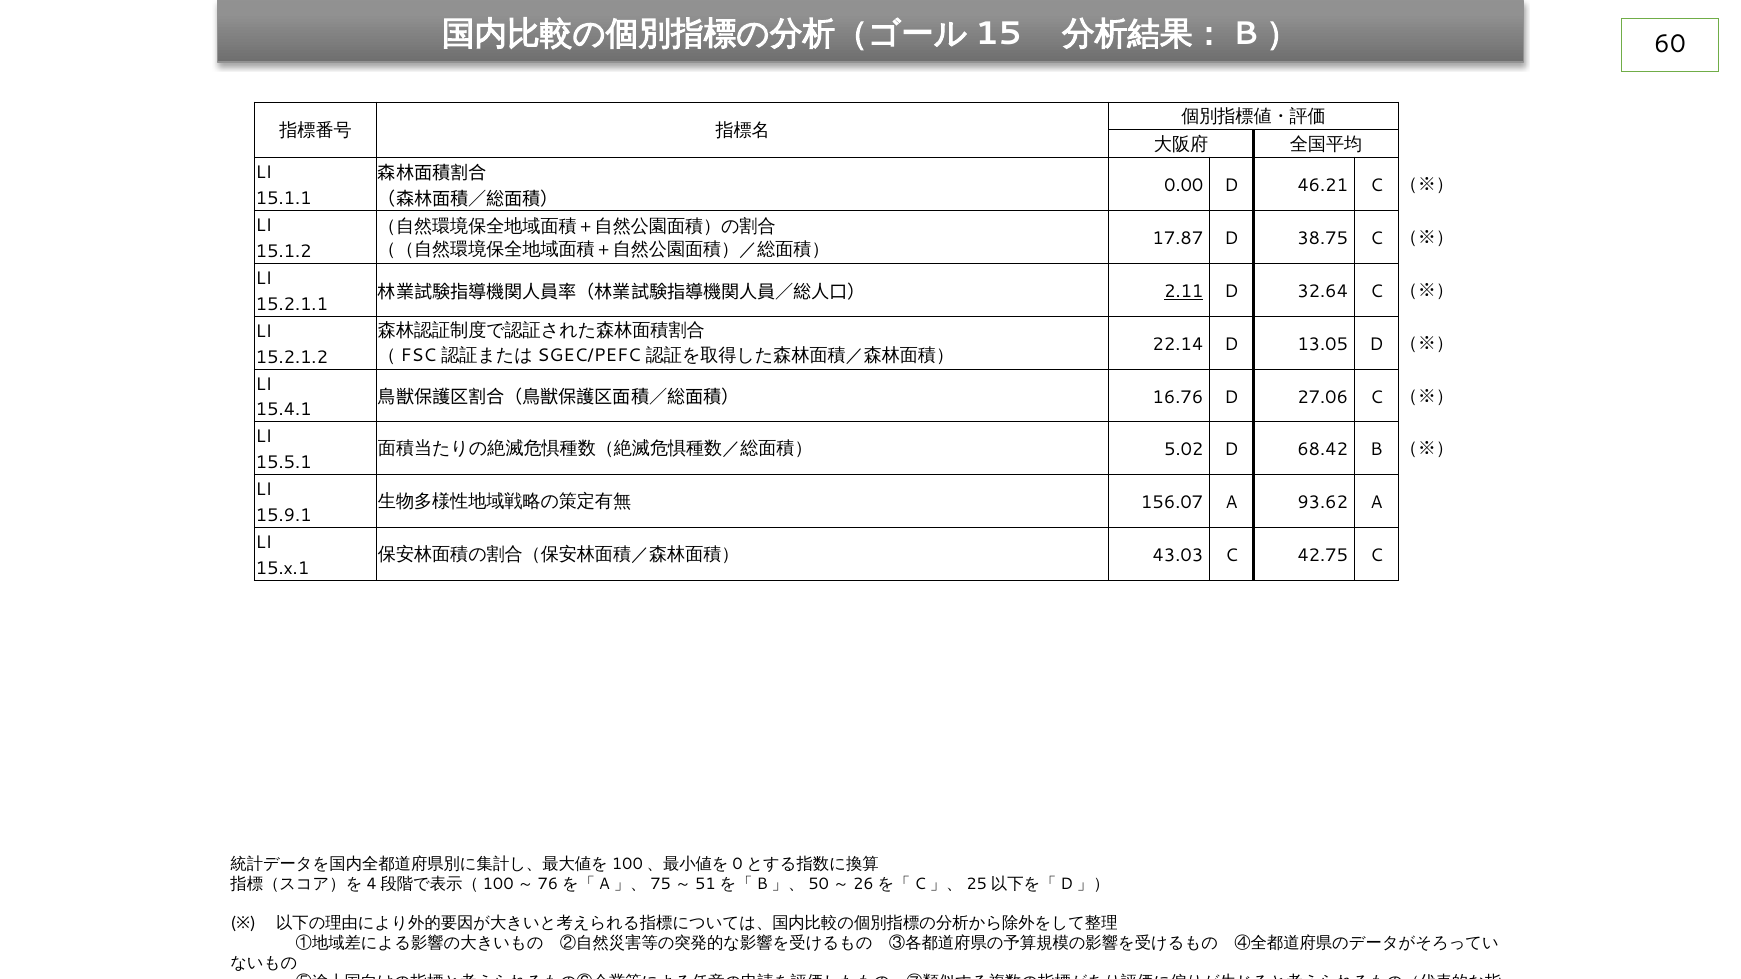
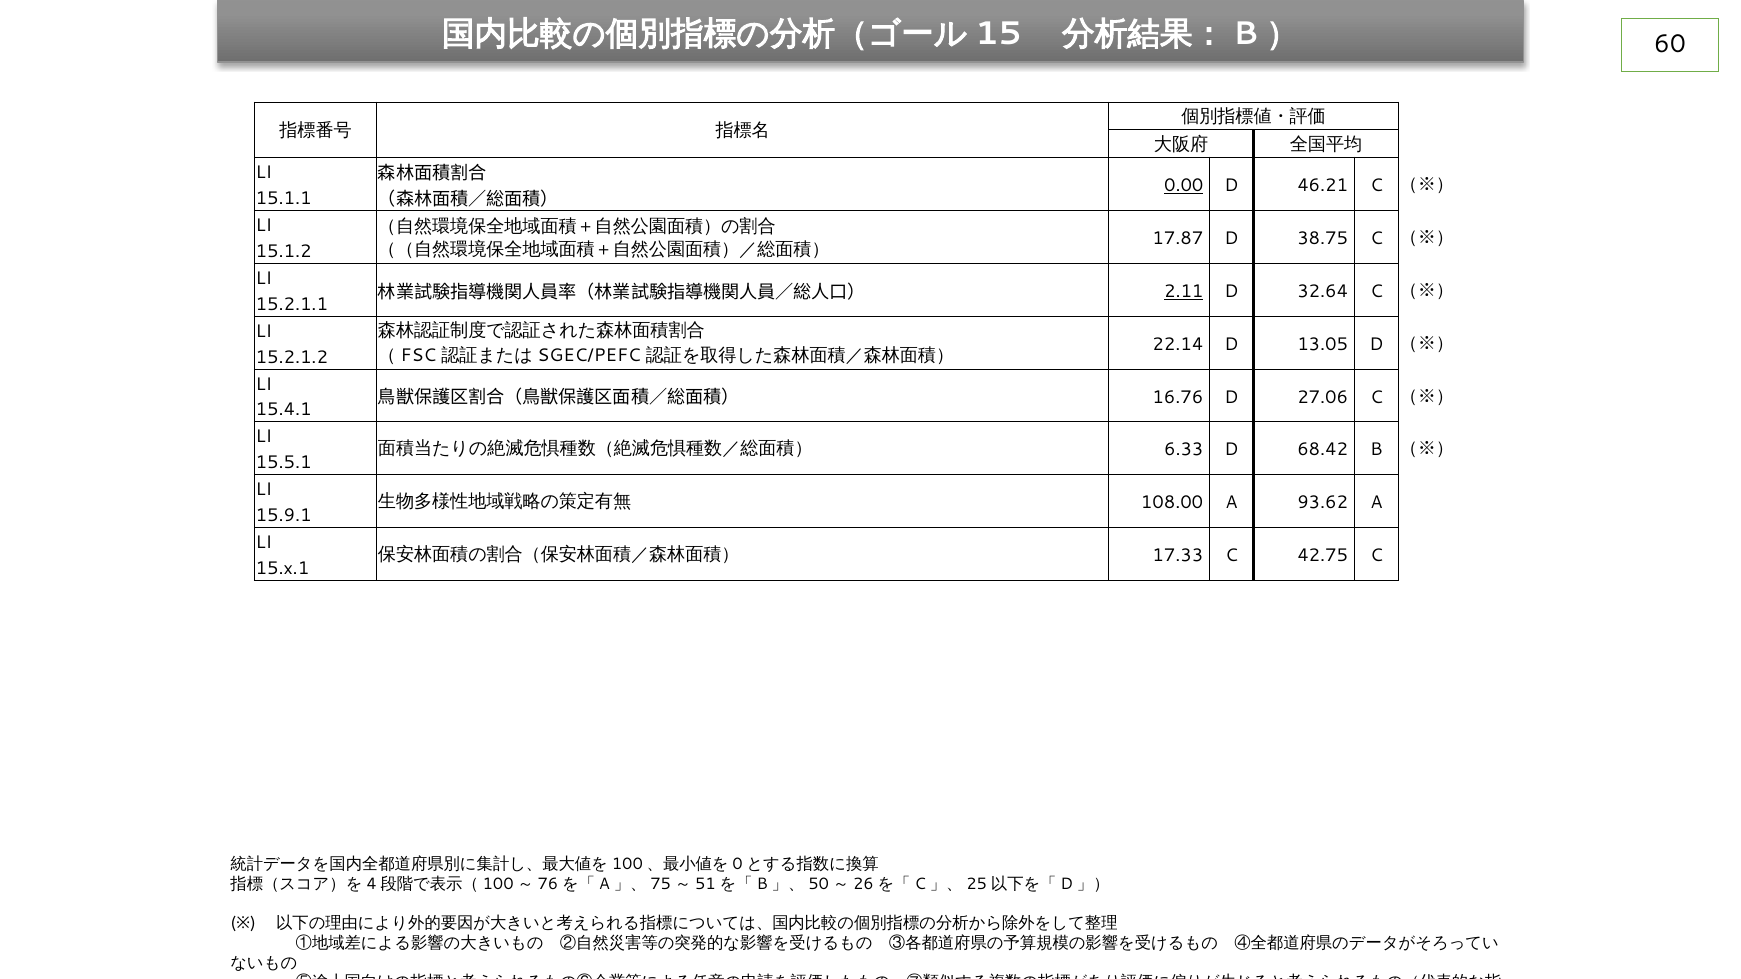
0.00 underline: none -> present
5.02: 5.02 -> 6.33
156.07: 156.07 -> 108.00
43.03: 43.03 -> 17.33
